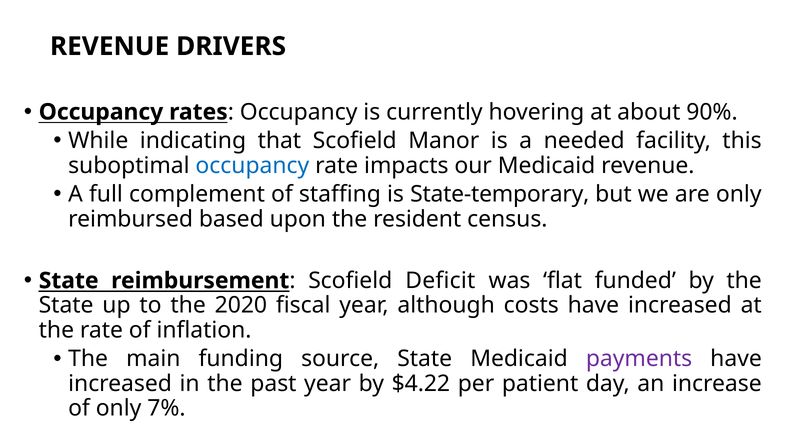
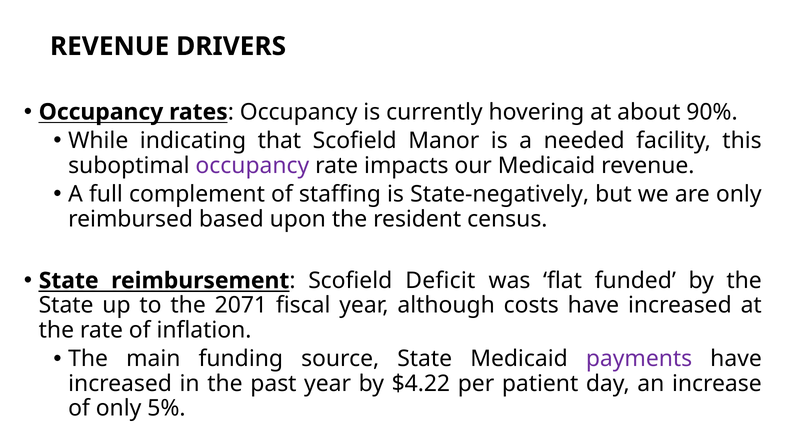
occupancy at (252, 166) colour: blue -> purple
State-temporary: State-temporary -> State-negatively
2020: 2020 -> 2071
7%: 7% -> 5%
